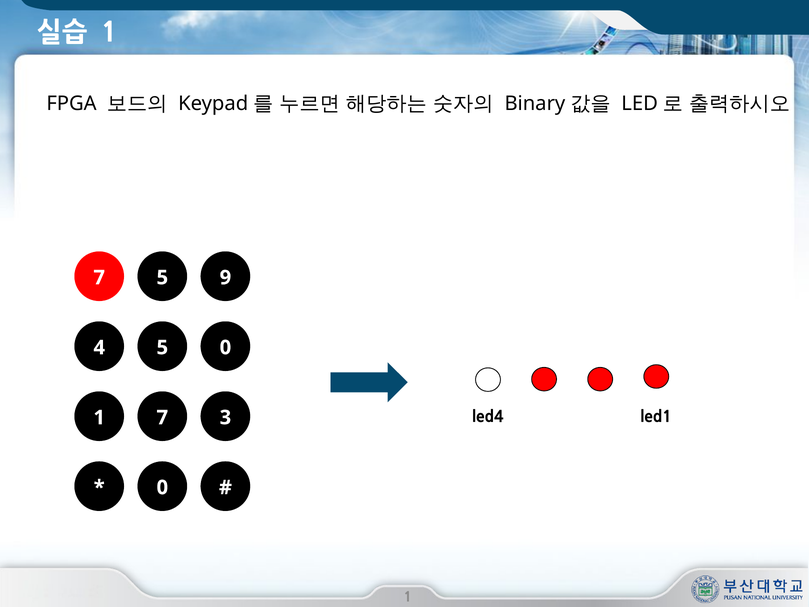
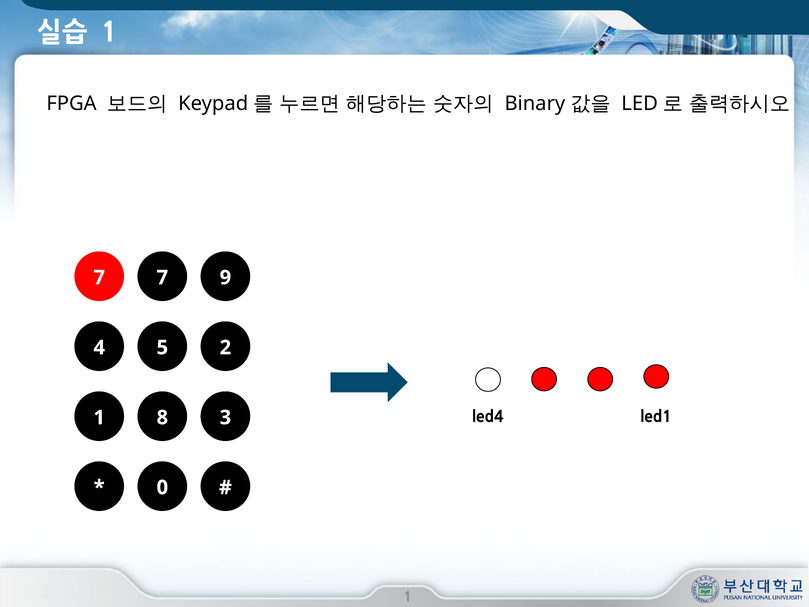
7 5: 5 -> 7
5 0: 0 -> 2
1 7: 7 -> 8
